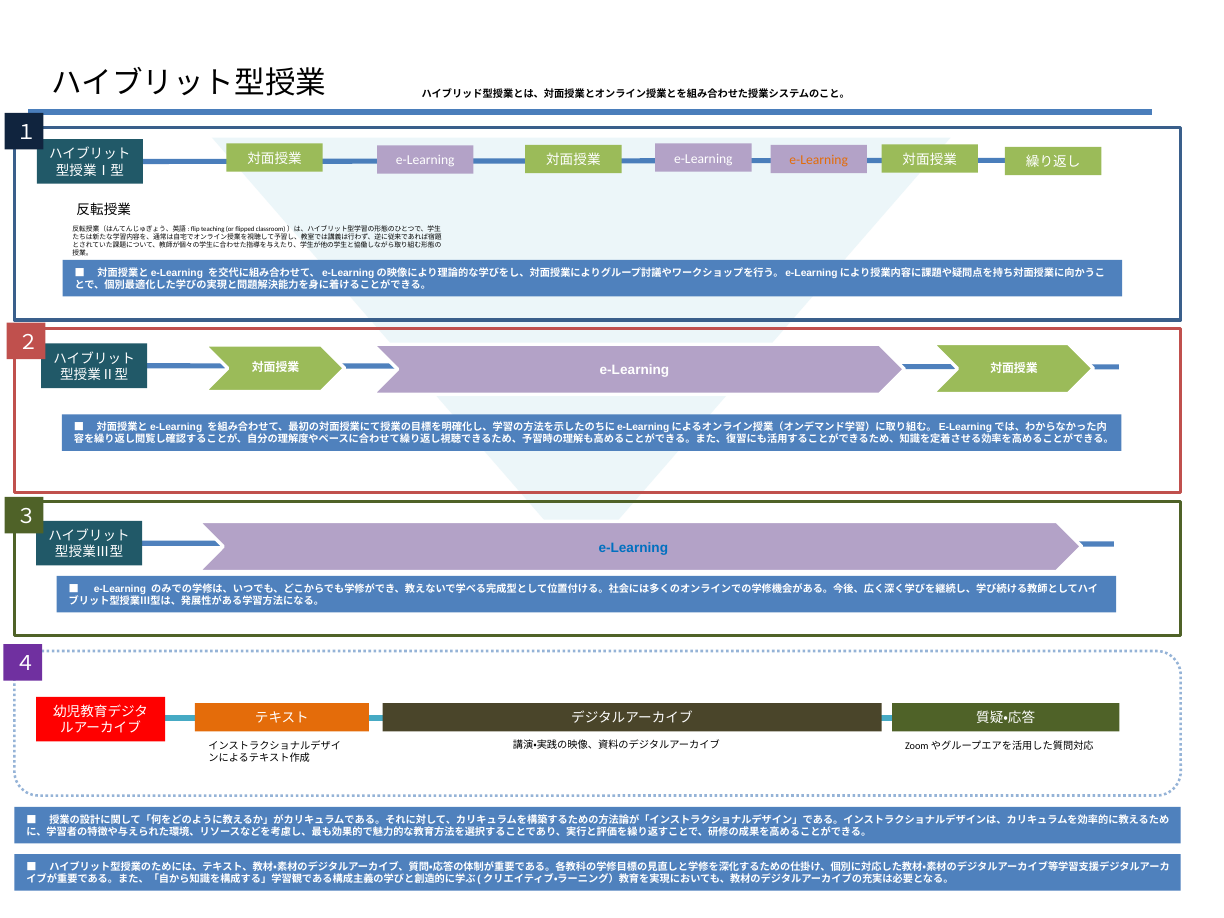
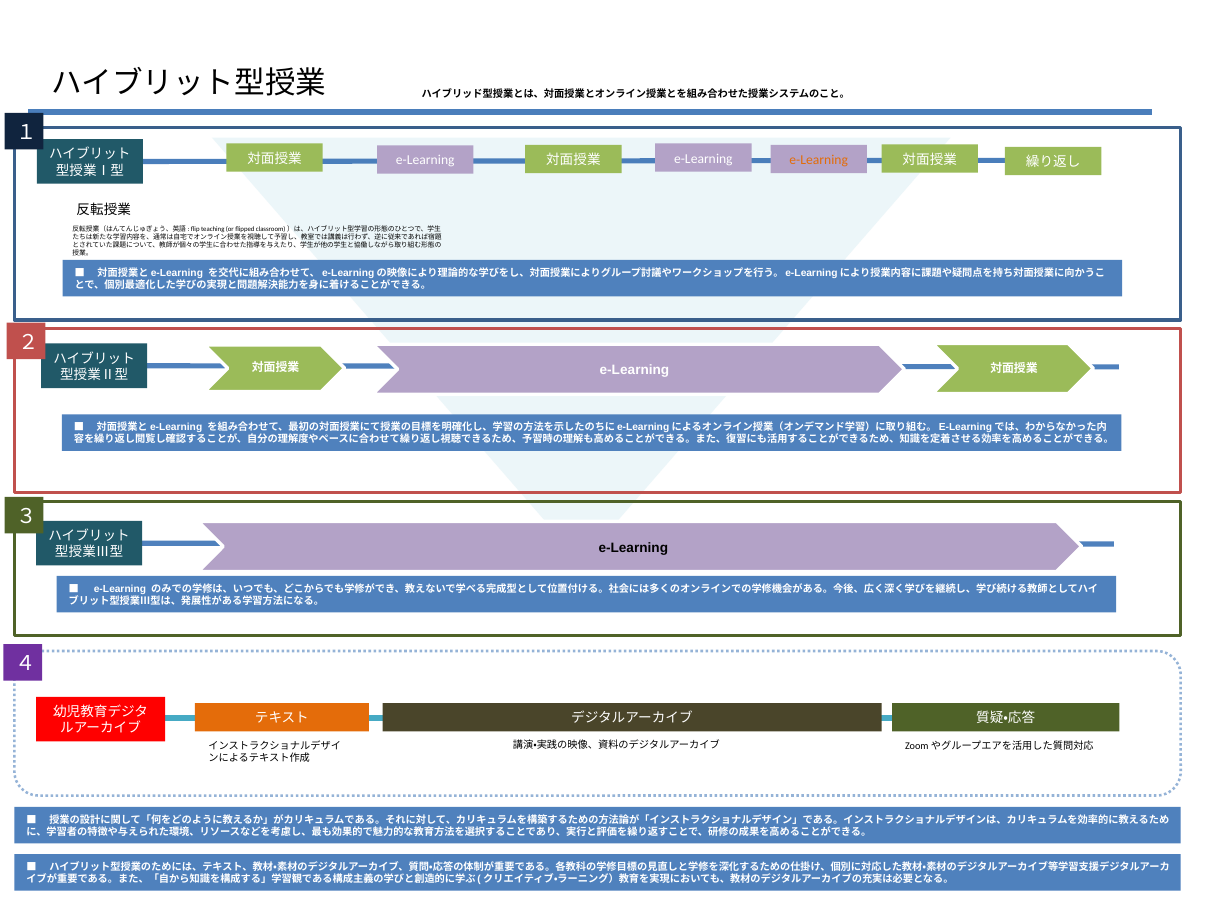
e-Learning at (633, 548) colour: blue -> black
